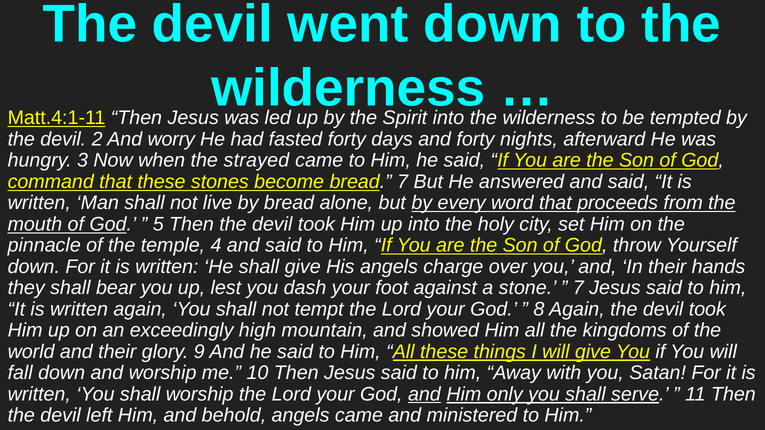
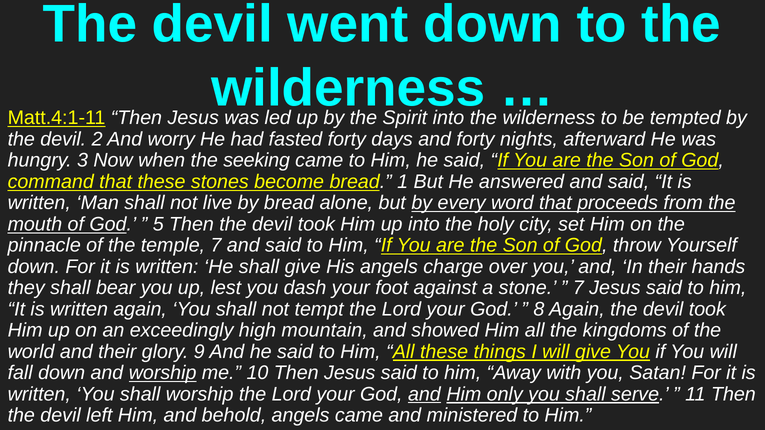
strayed: strayed -> seeking
bread 7: 7 -> 1
temple 4: 4 -> 7
worship at (163, 373) underline: none -> present
